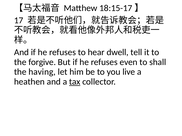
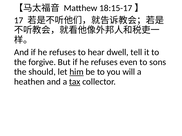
shall: shall -> sons
having: having -> should
him underline: none -> present
live: live -> will
